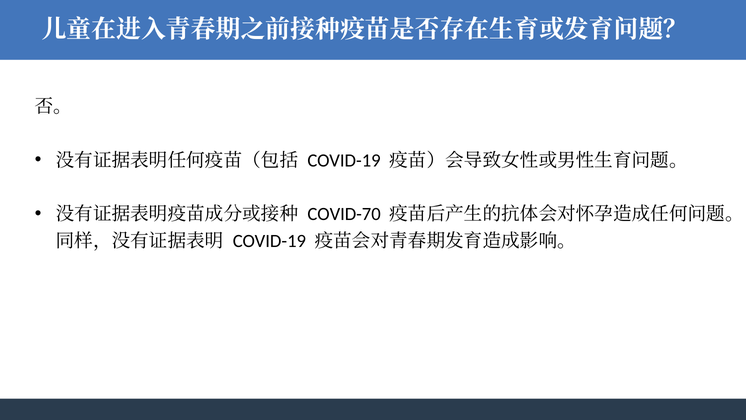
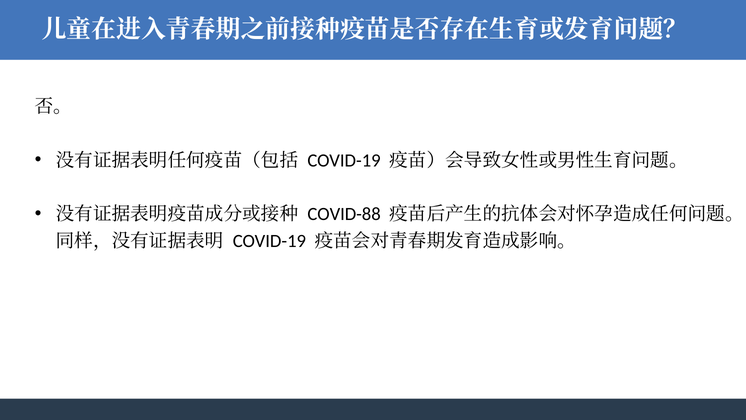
COVID-70: COVID-70 -> COVID-88
